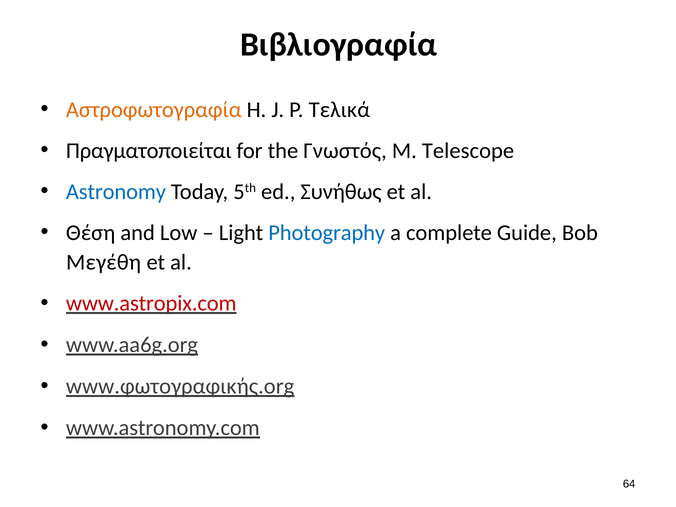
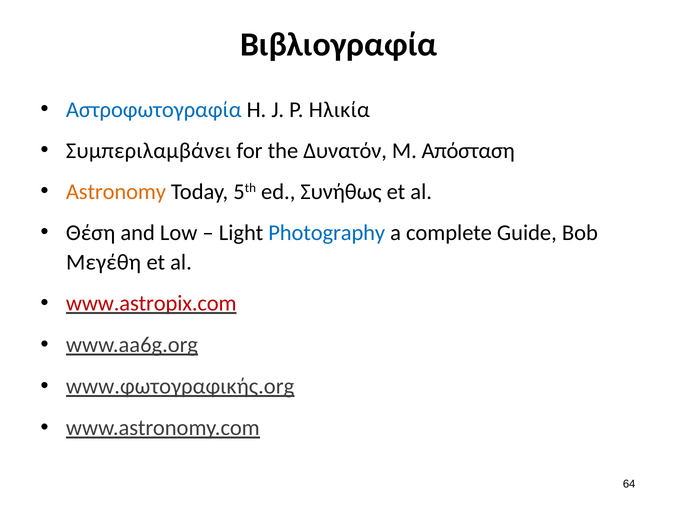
Αστροφωτογραφία colour: orange -> blue
Τελικά: Τελικά -> Ηλικία
Πραγματοποιείται: Πραγματοποιείται -> Συμπεριλαμβάνει
Γνωστός: Γνωστός -> Δυνατόν
Telescope: Telescope -> Απόσταση
Astronomy colour: blue -> orange
